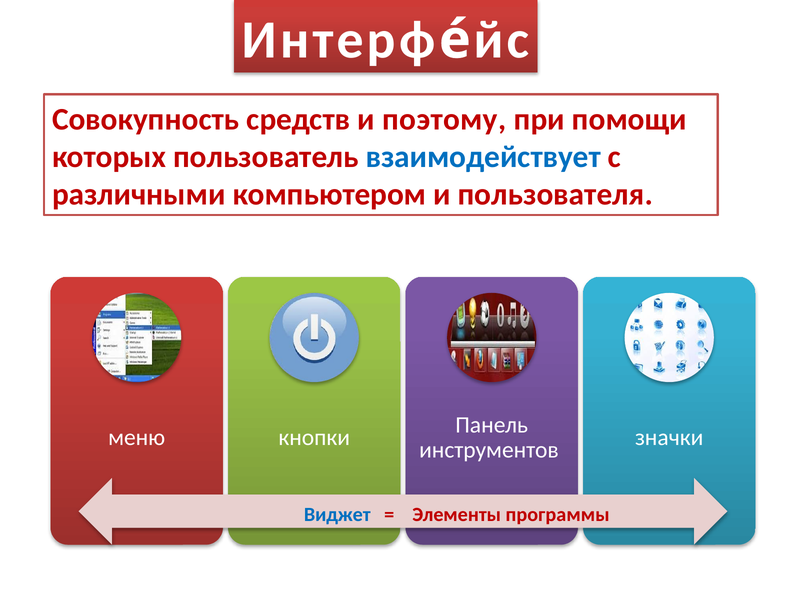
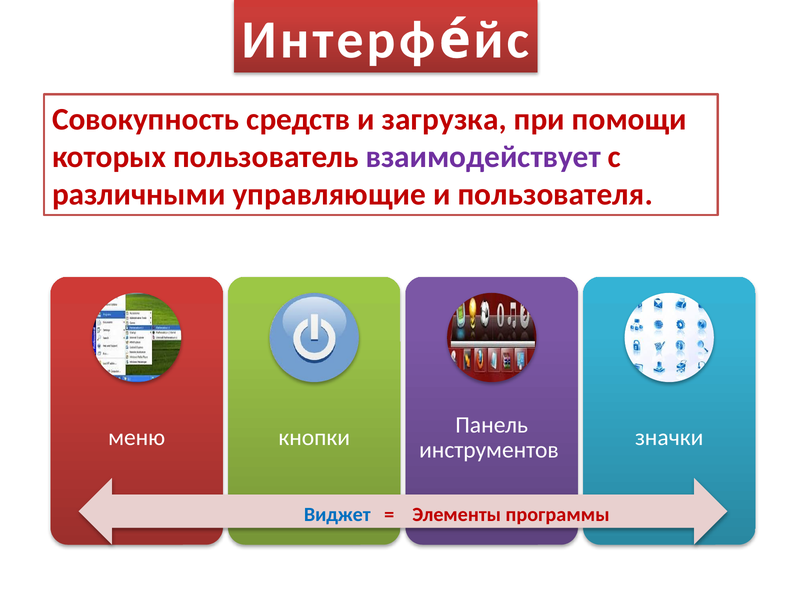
поэтому: поэтому -> загрузка
взаимодействует colour: blue -> purple
компьютером: компьютером -> управляющие
